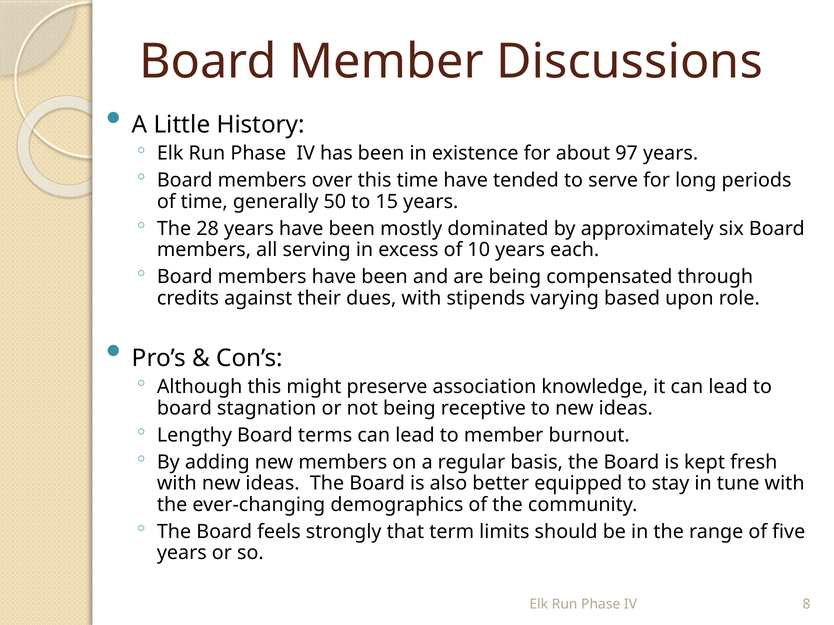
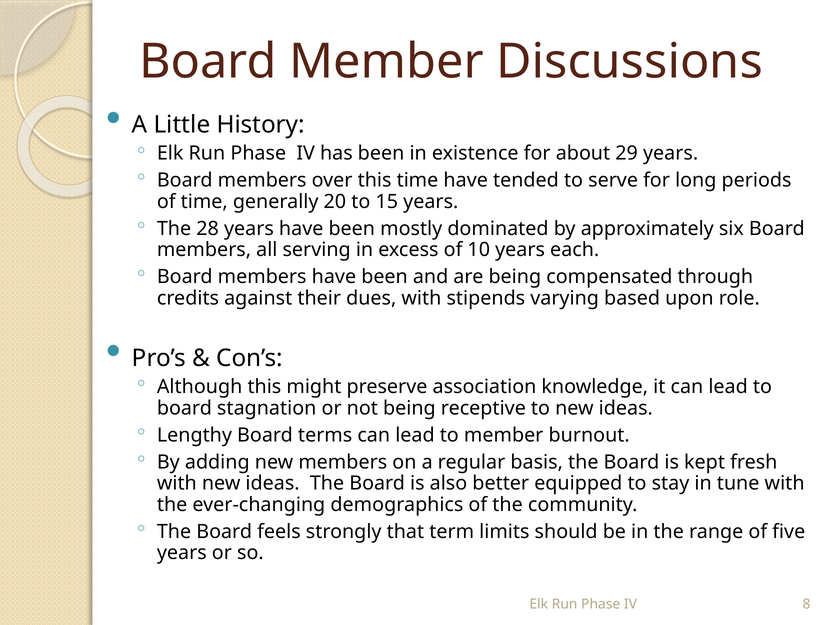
97: 97 -> 29
50: 50 -> 20
